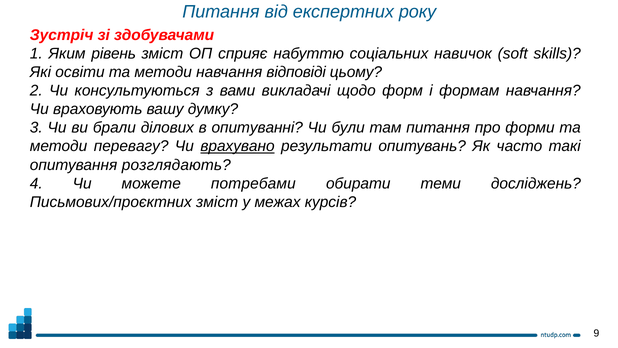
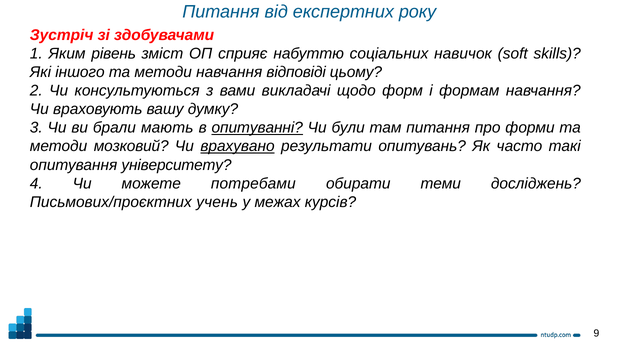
освіти: освіти -> іншого
ділових: ділових -> мають
опитуванні underline: none -> present
перевагу: перевагу -> мозковий
розглядають: розглядають -> університету
Письмових/проєктних зміст: зміст -> учень
